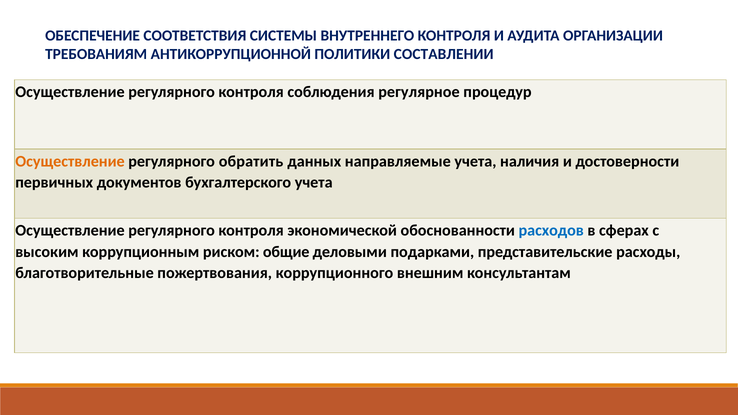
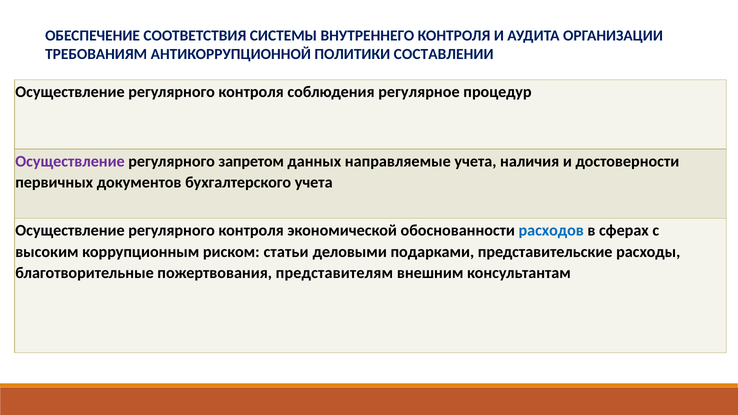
Осуществление at (70, 161) colour: orange -> purple
обратить: обратить -> запретом
общие: общие -> статьи
коррупционного: коррупционного -> представителям
